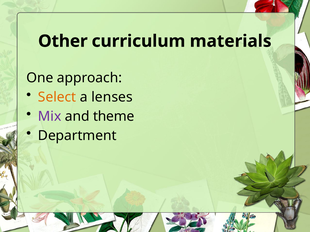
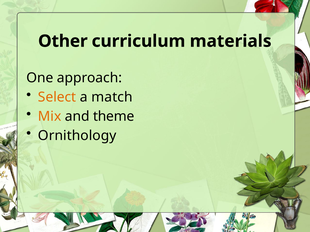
lenses: lenses -> match
Mix colour: purple -> orange
Department: Department -> Ornithology
